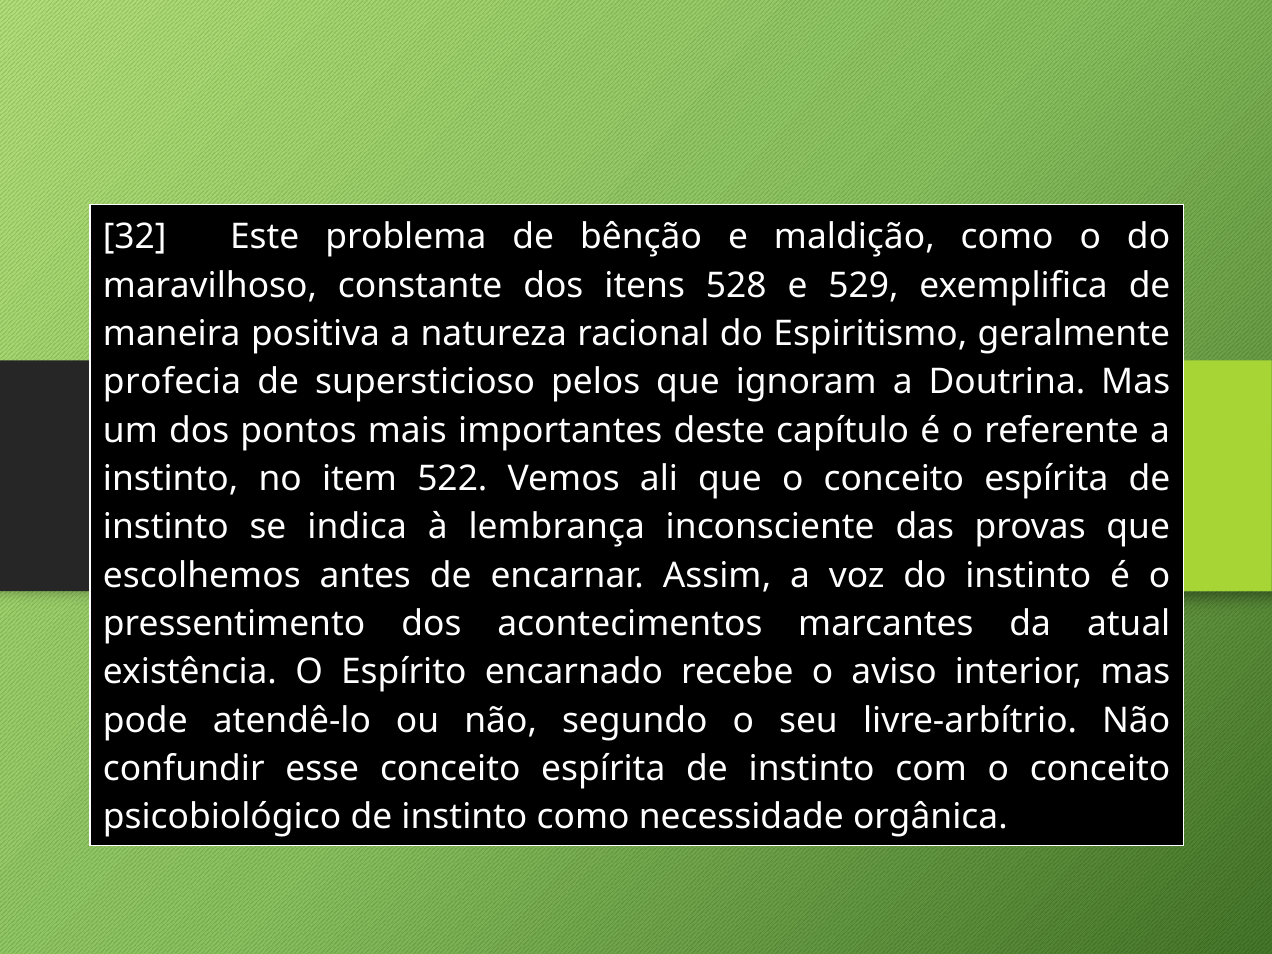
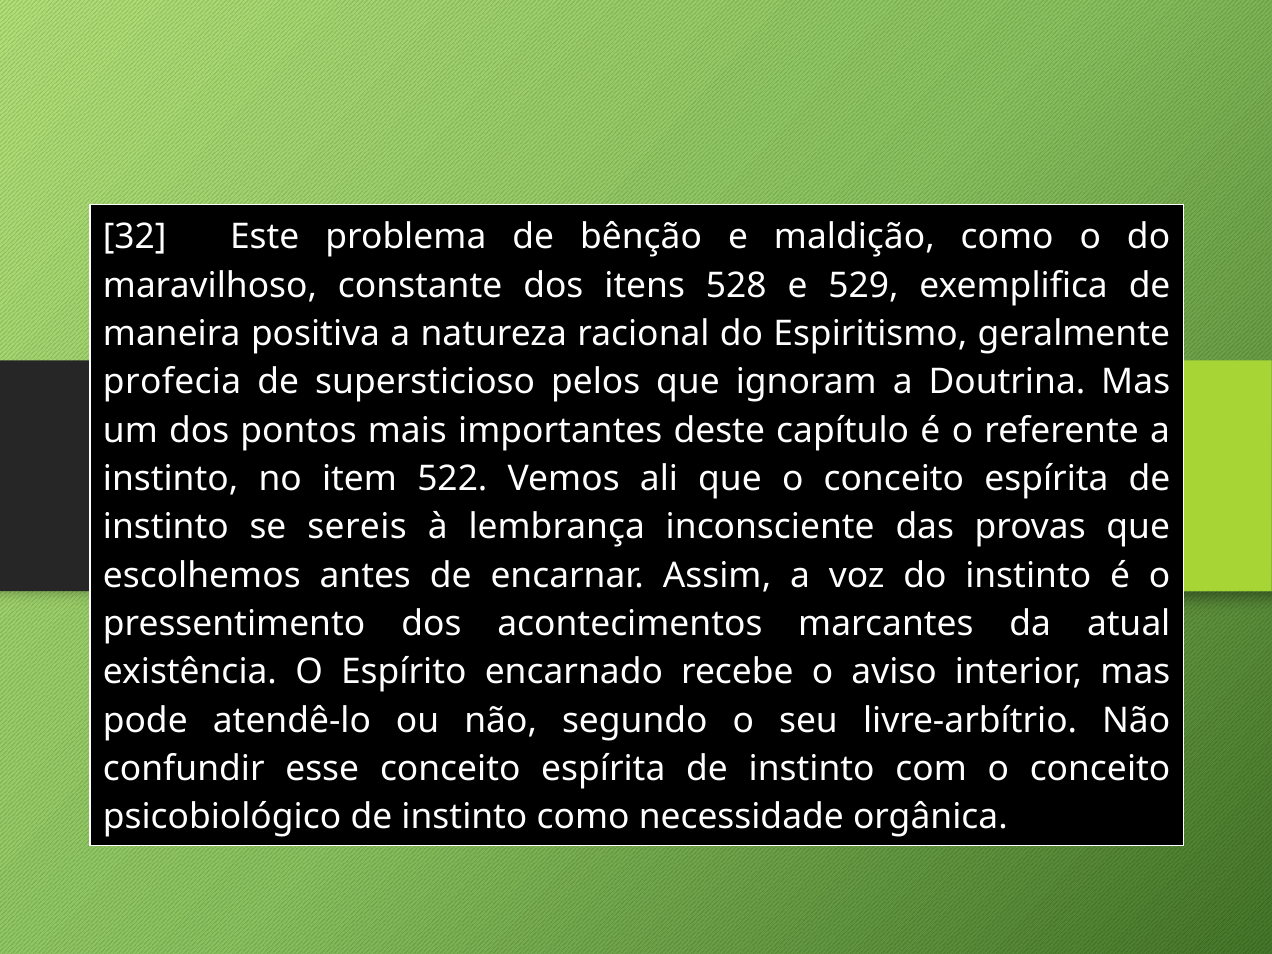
indica: indica -> sereis
